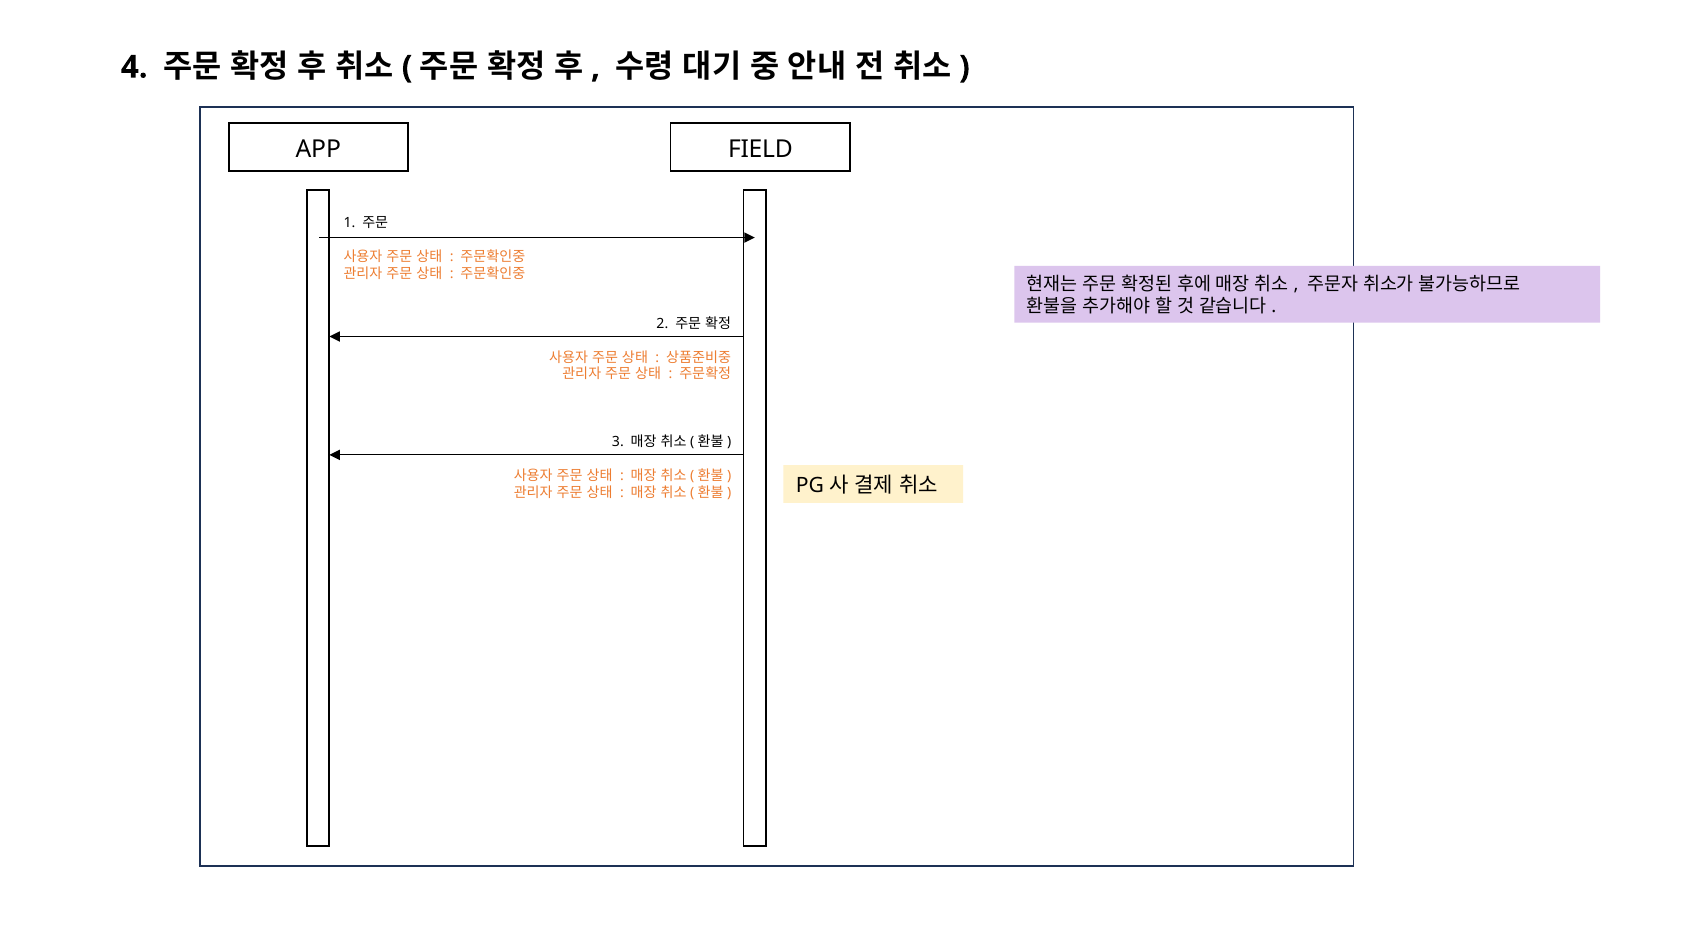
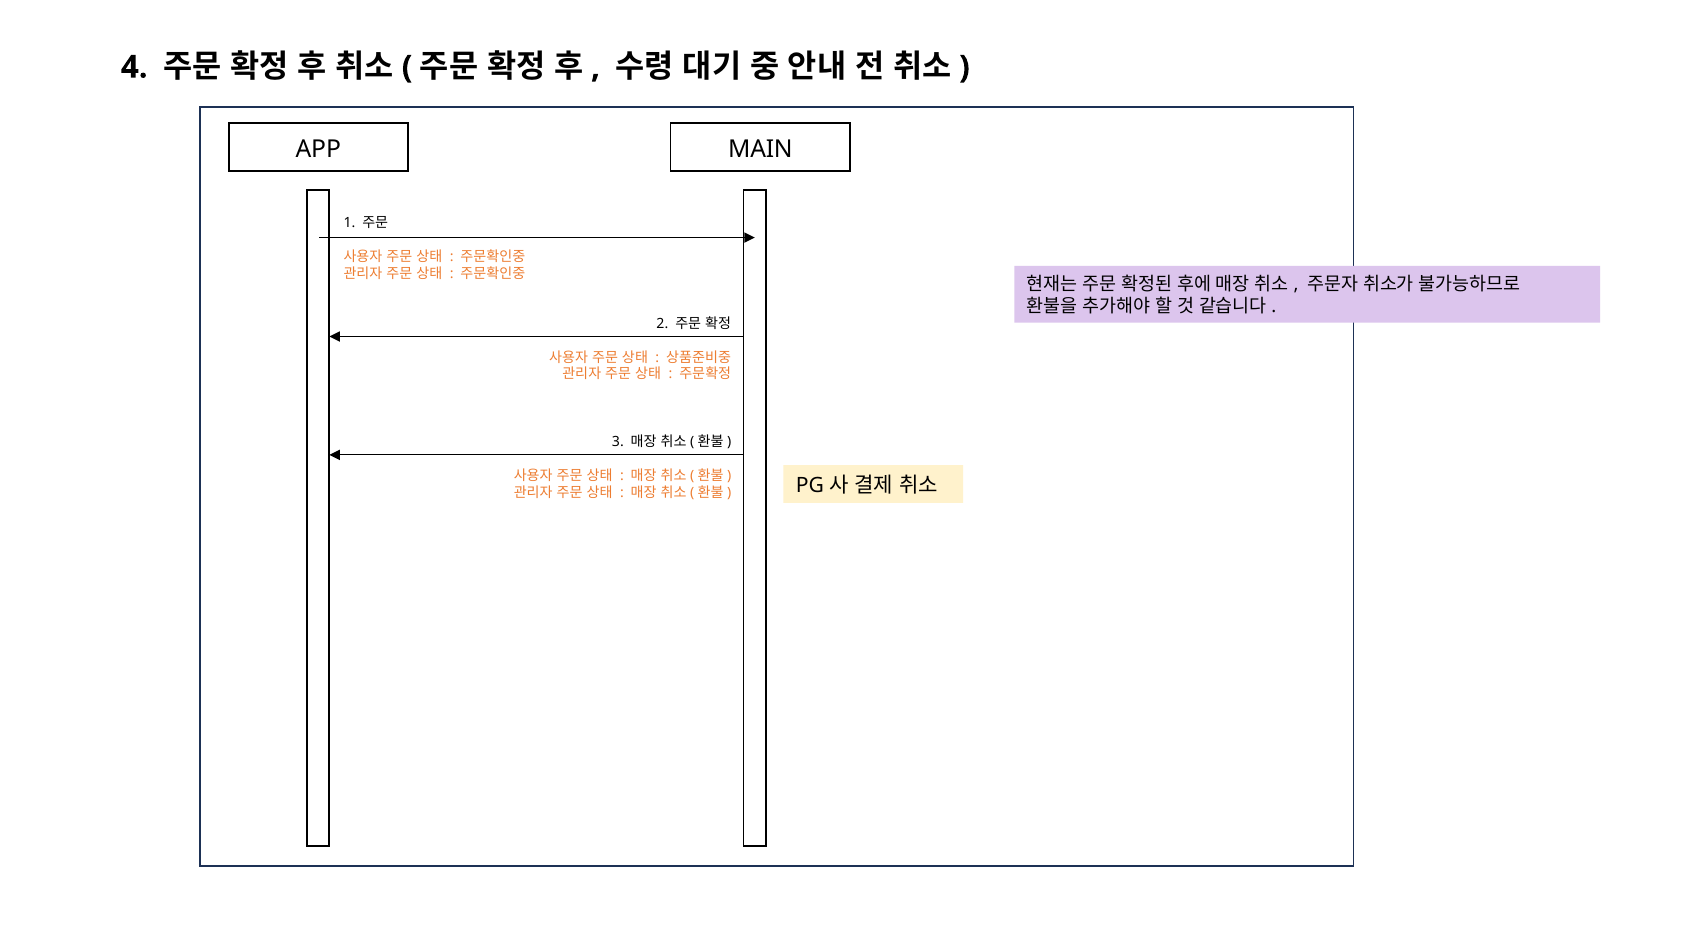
FIELD: FIELD -> MAIN
